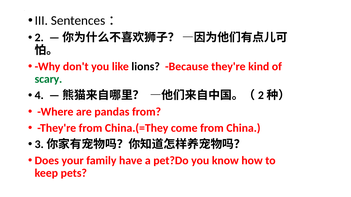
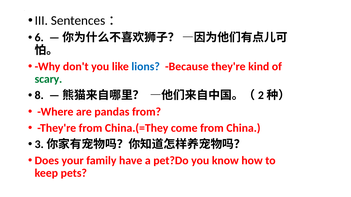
2: 2 -> 6
lions colour: black -> blue
4: 4 -> 8
